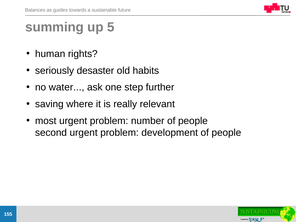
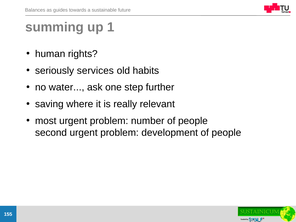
5: 5 -> 1
desaster: desaster -> services
